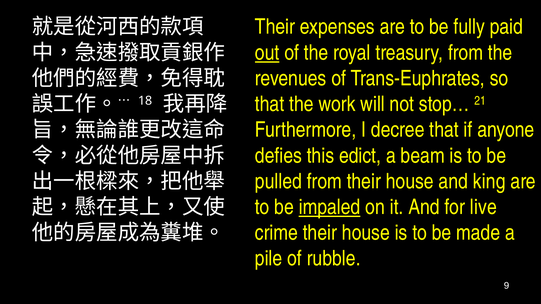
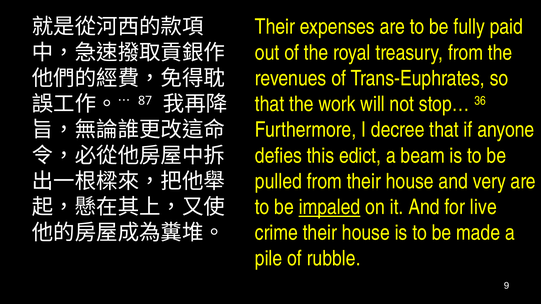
out underline: present -> none
21: 21 -> 36
18: 18 -> 87
king: king -> very
